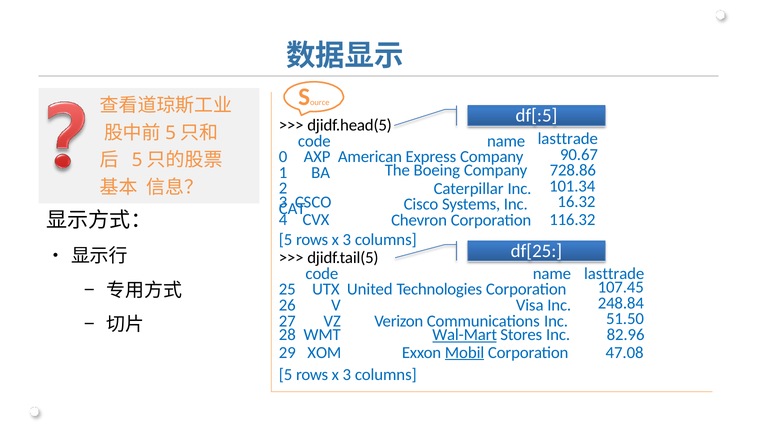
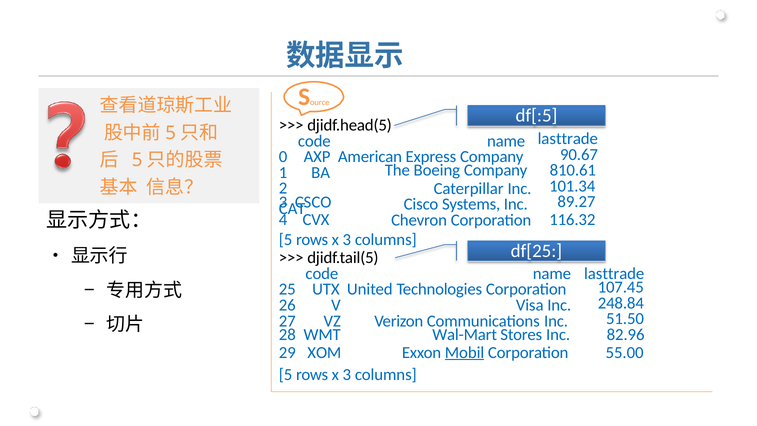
728.86: 728.86 -> 810.61
16.32: 16.32 -> 89.27
Wal-Mart underline: present -> none
47.08: 47.08 -> 55.00
